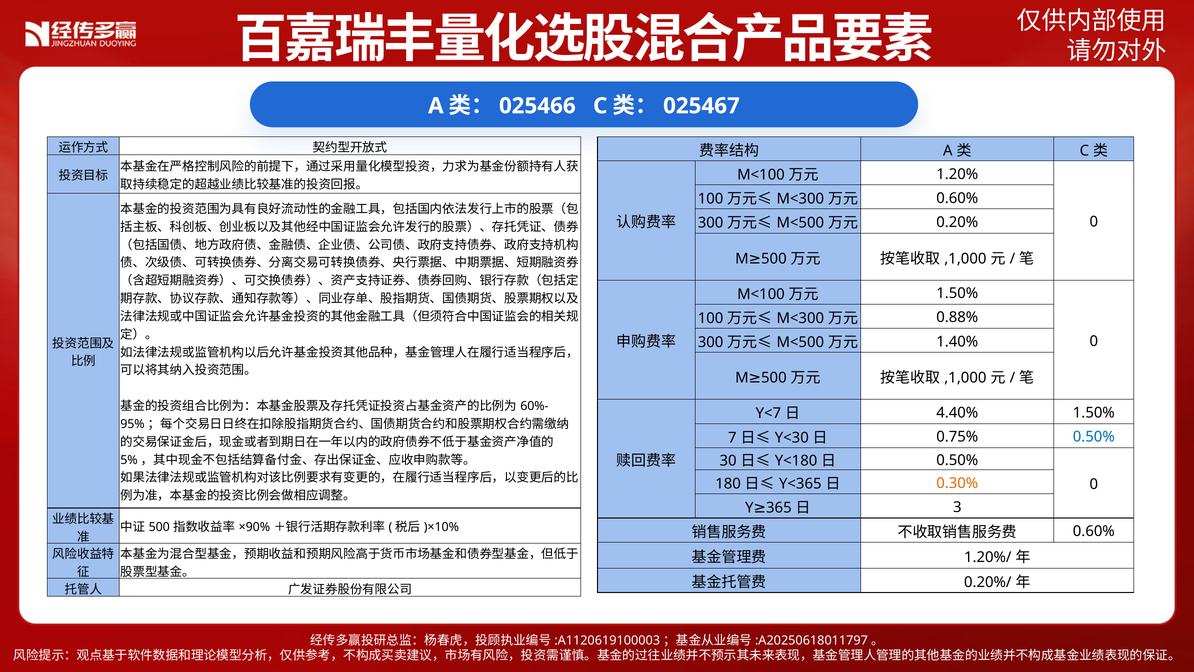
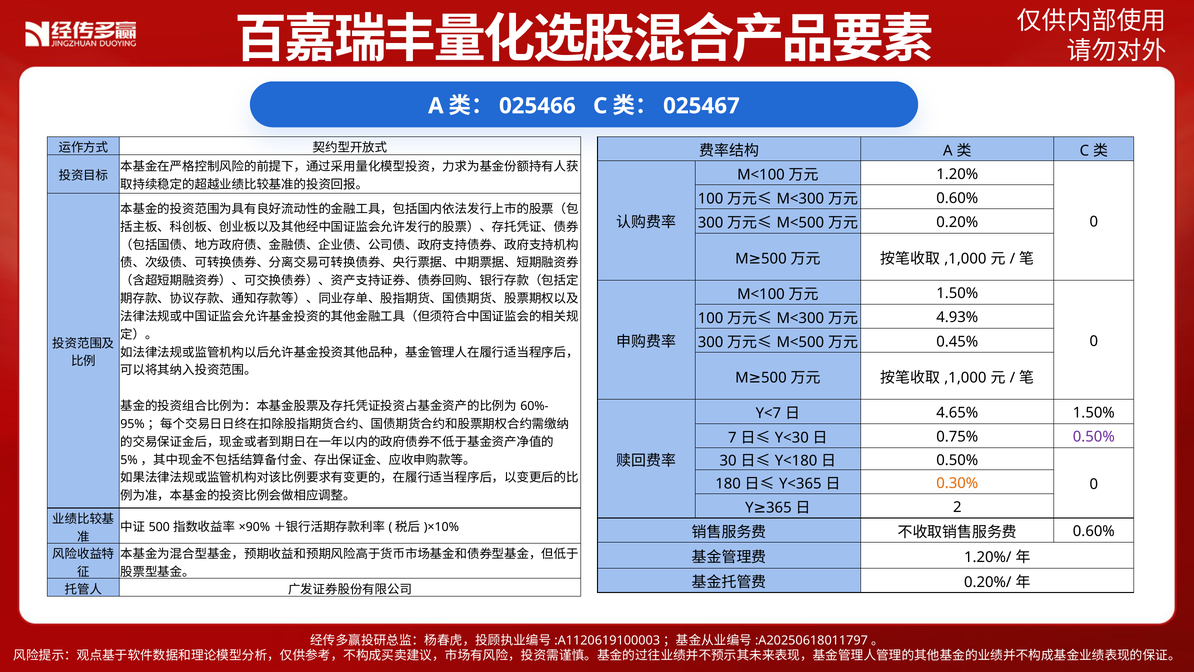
0.88%: 0.88% -> 4.93%
1.40%: 1.40% -> 0.45%
4.40%: 4.40% -> 4.65%
0.50% at (1094, 437) colour: blue -> purple
3: 3 -> 2
